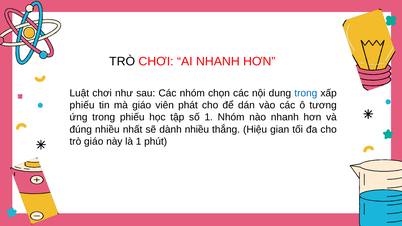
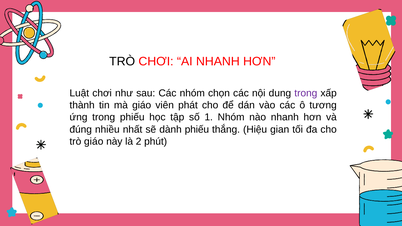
trong at (306, 93) colour: blue -> purple
phiếu at (82, 105): phiếu -> thành
dành nhiều: nhiều -> phiếu
là 1: 1 -> 2
